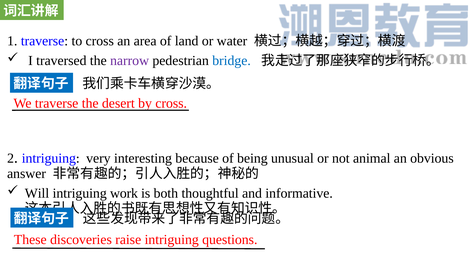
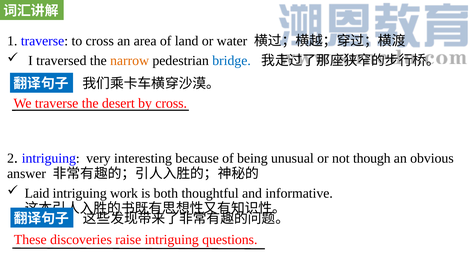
narrow colour: purple -> orange
animal: animal -> though
Will: Will -> Laid
